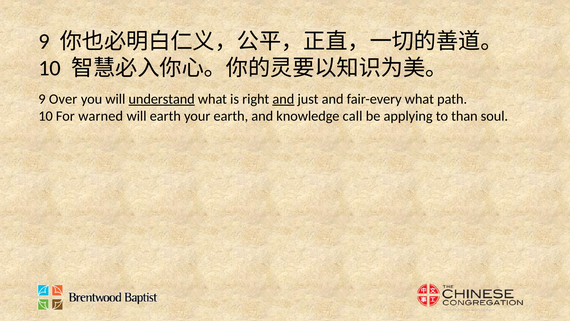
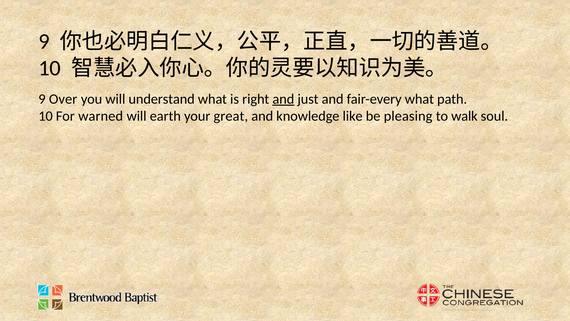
understand underline: present -> none
your earth: earth -> great
call: call -> like
applying: applying -> pleasing
than: than -> walk
